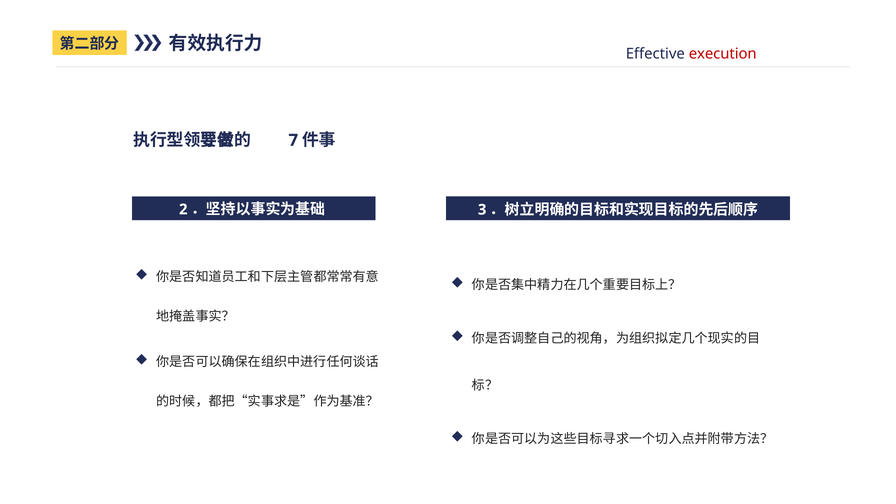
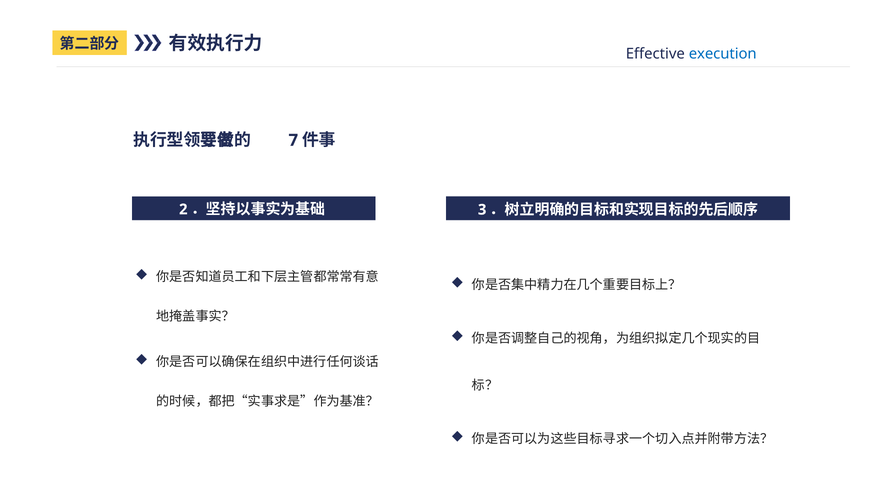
execution colour: red -> blue
